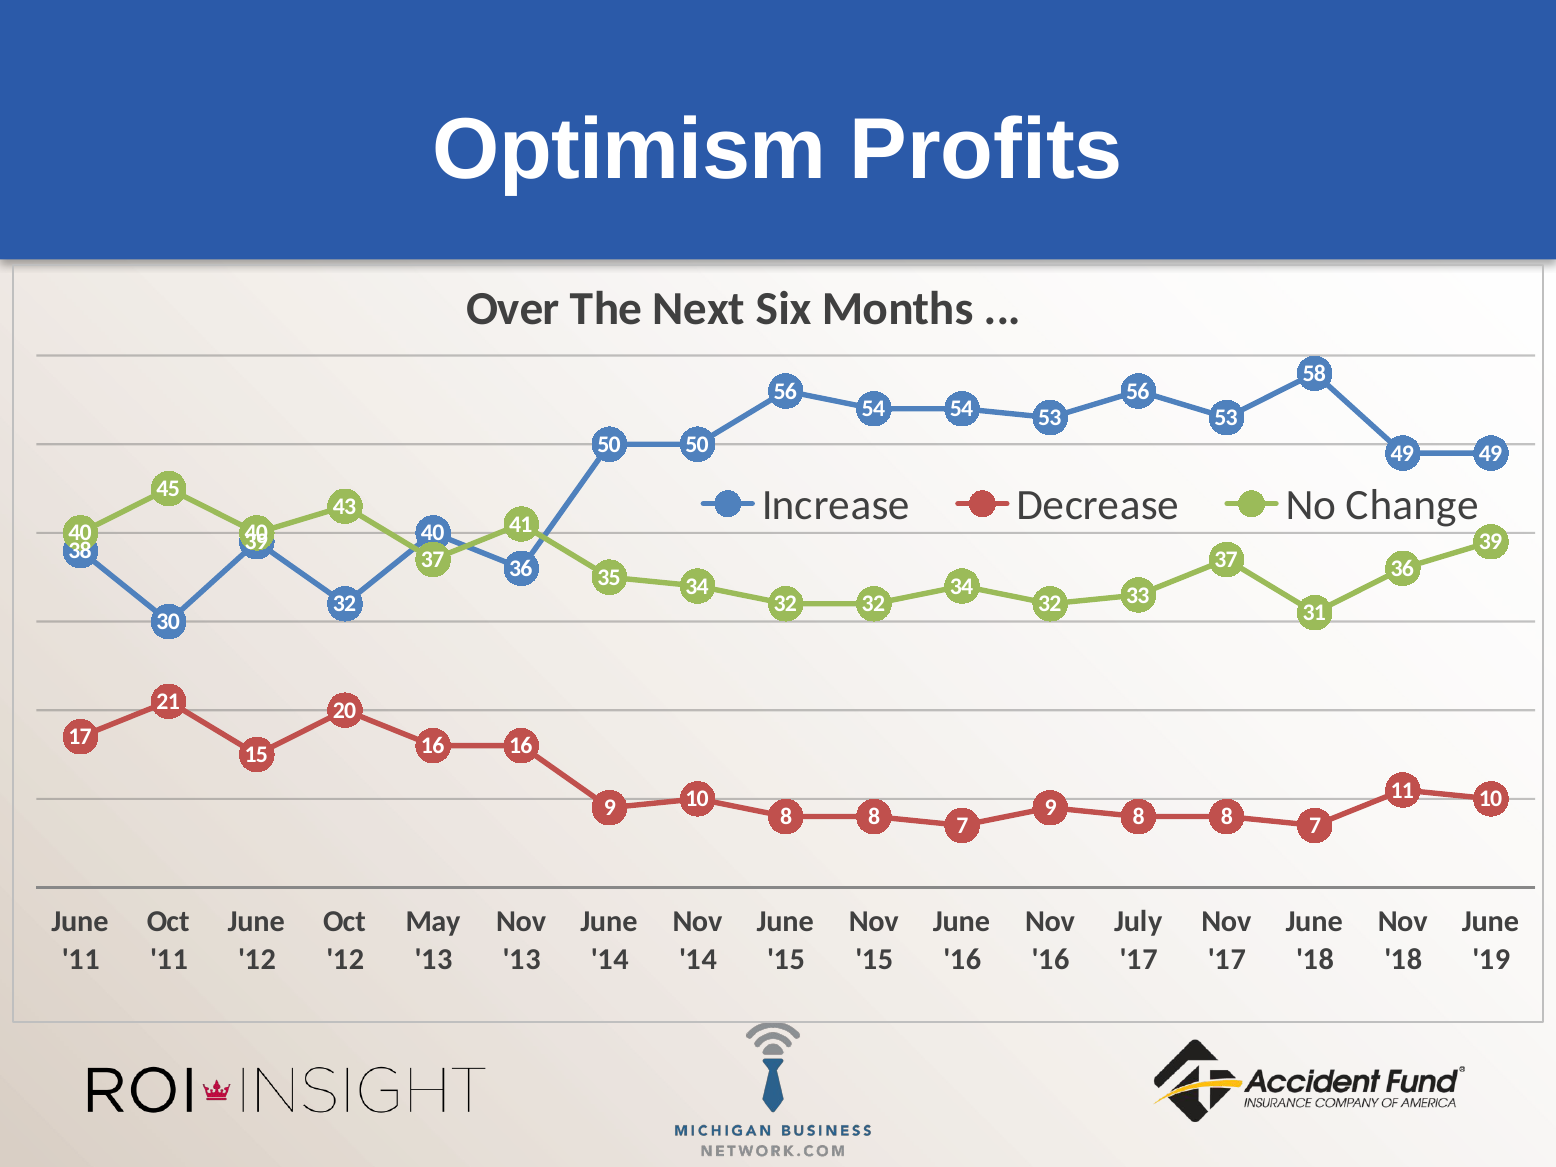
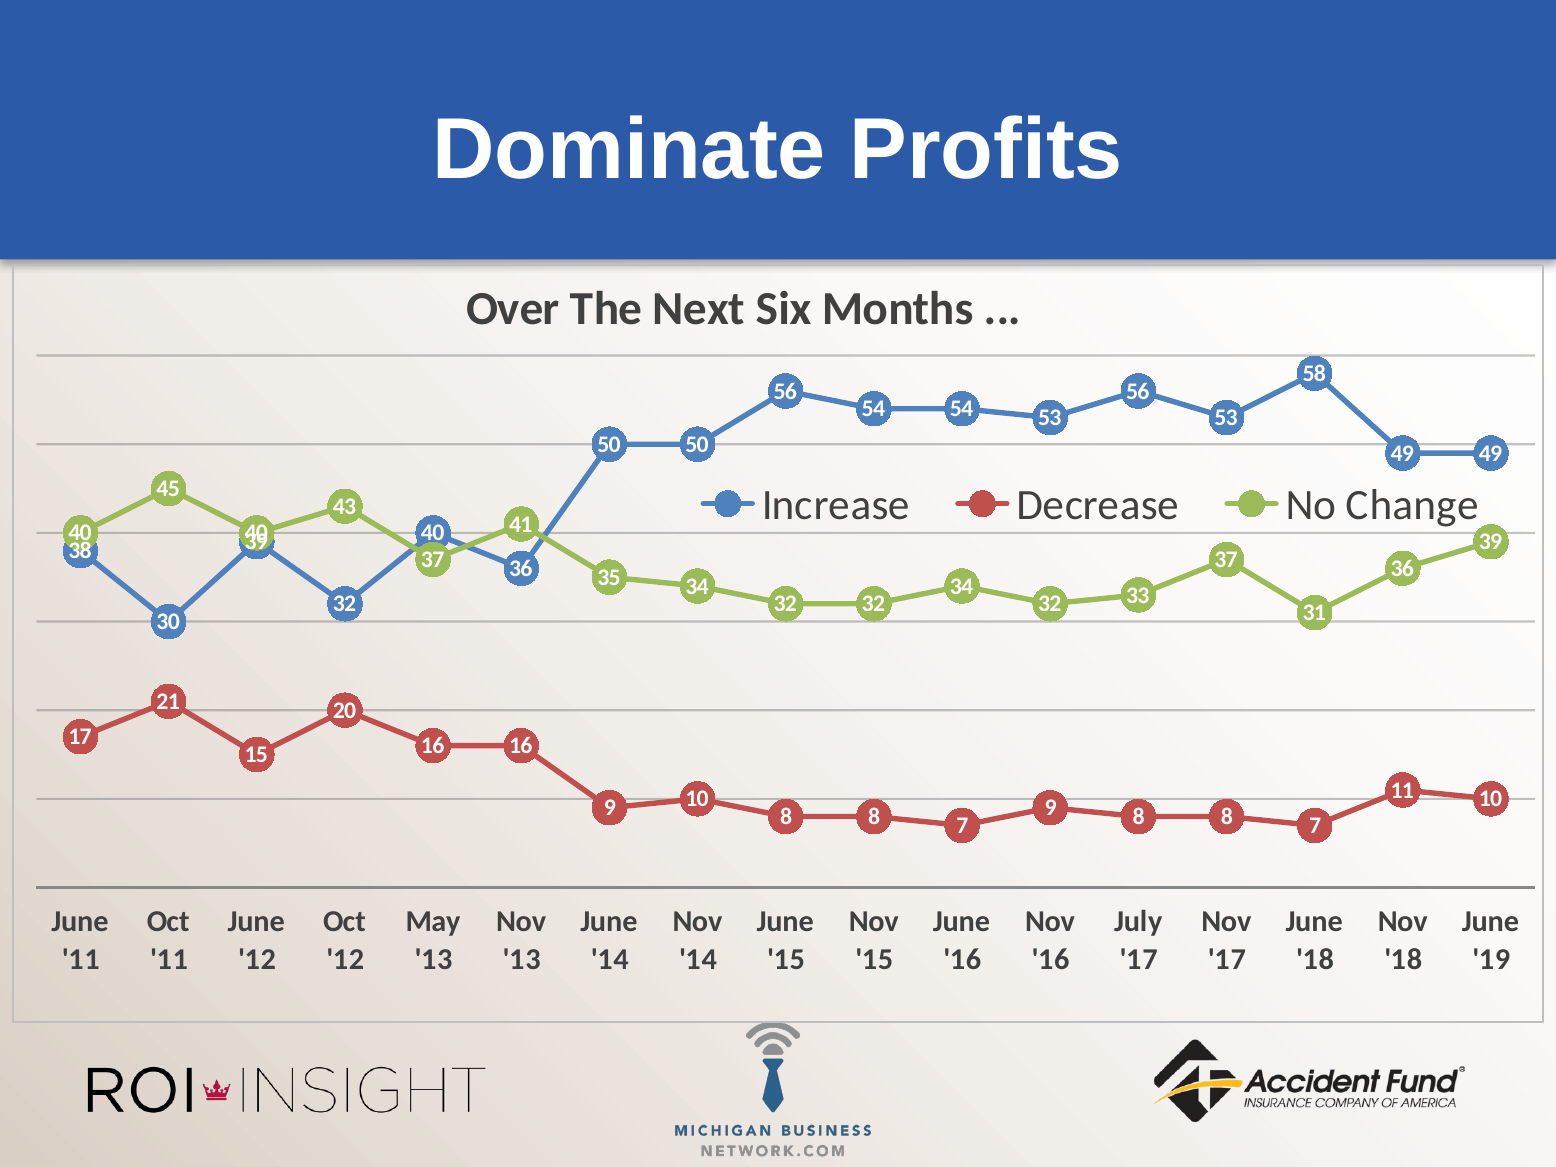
Optimism: Optimism -> Dominate
